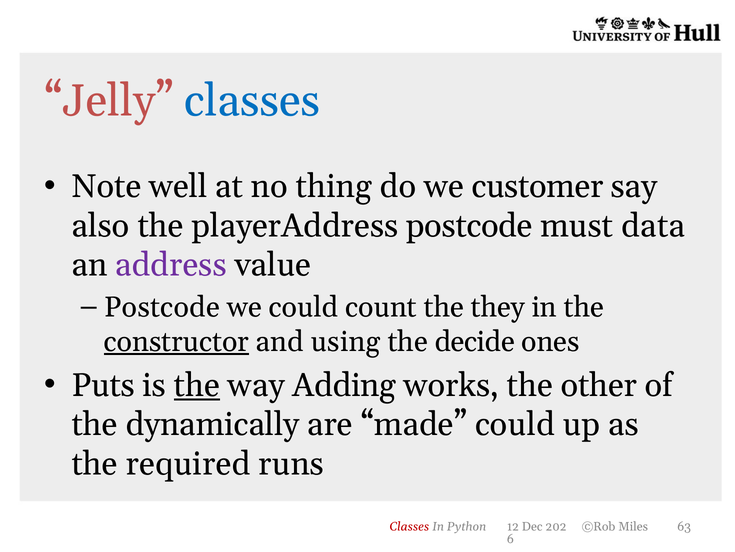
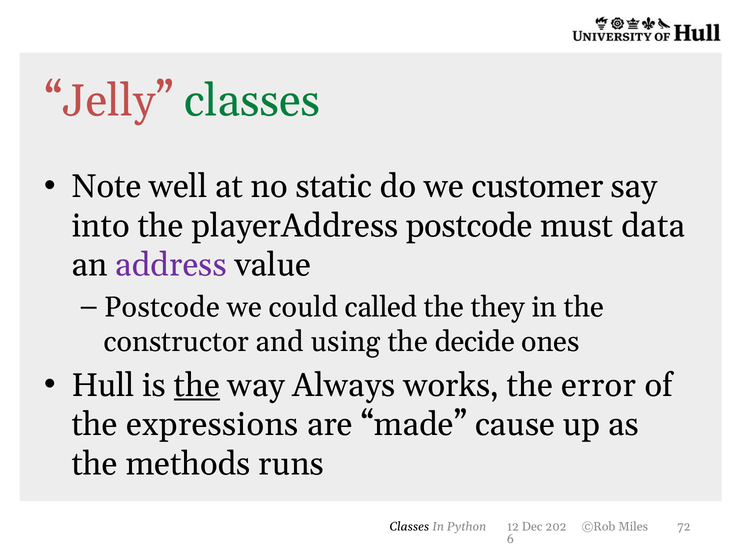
classes at (252, 101) colour: blue -> green
thing: thing -> static
also: also -> into
count: count -> called
constructor underline: present -> none
Puts: Puts -> Hull
Adding: Adding -> Always
other: other -> error
dynamically: dynamically -> expressions
made could: could -> cause
required: required -> methods
Classes at (409, 526) colour: red -> black
63: 63 -> 72
